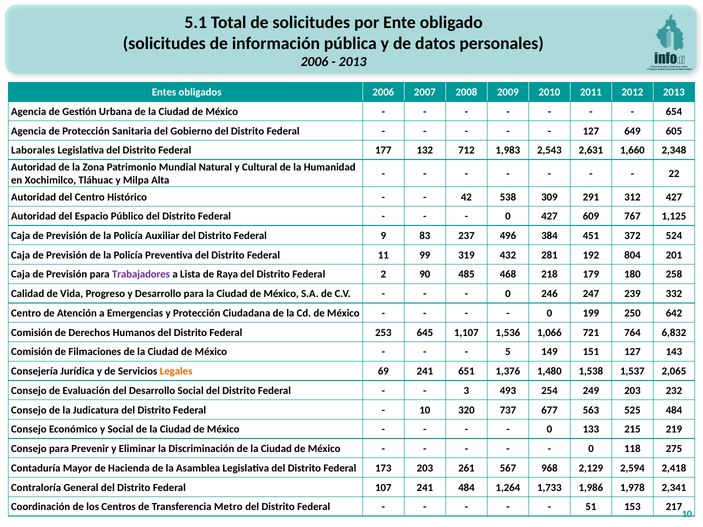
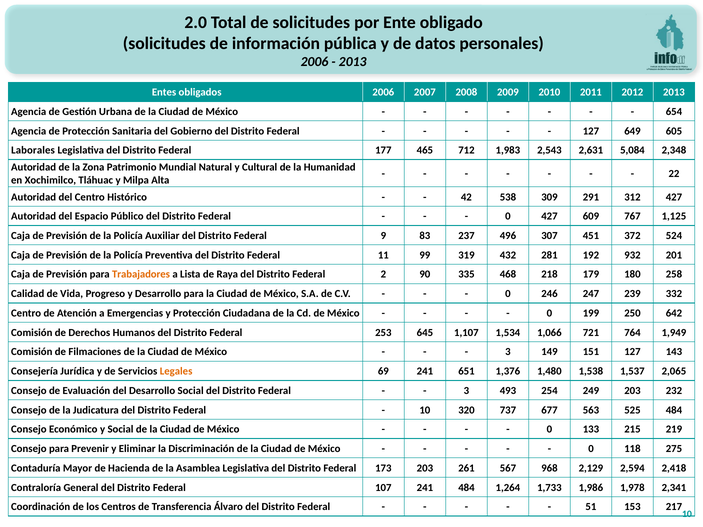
5.1: 5.1 -> 2.0
132: 132 -> 465
1,660: 1,660 -> 5,084
384: 384 -> 307
804: 804 -> 932
Trabajadores colour: purple -> orange
485: 485 -> 335
1,536: 1,536 -> 1,534
6,832: 6,832 -> 1,949
5 at (508, 352): 5 -> 3
Metro: Metro -> Álvaro
